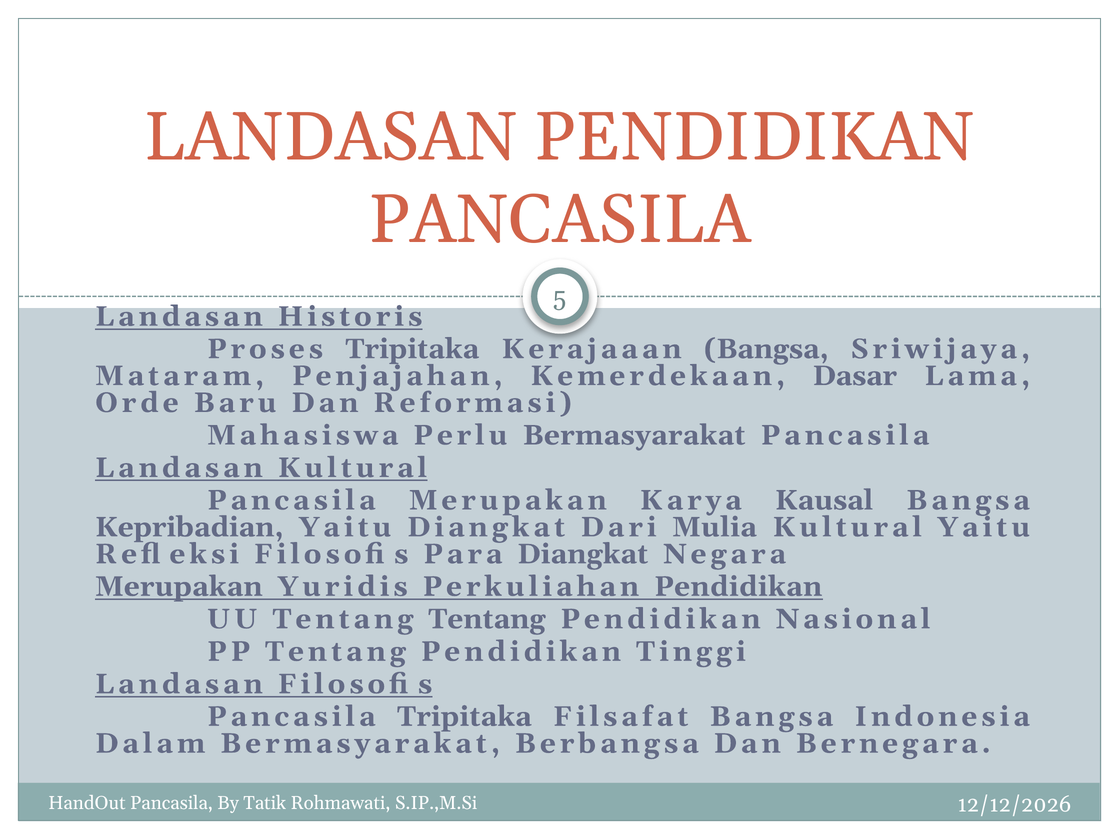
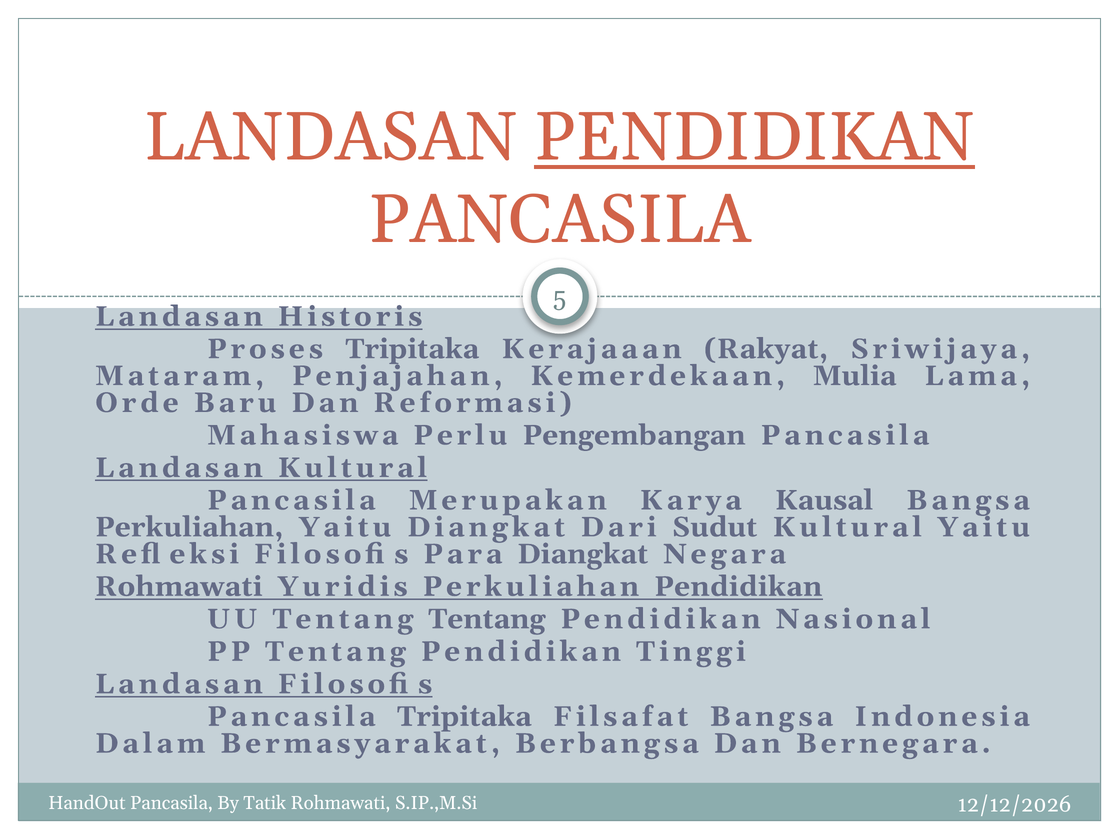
PENDIDIKAN at (755, 137) underline: none -> present
Kerajaaan Bangsa: Bangsa -> Rakyat
Dasar: Dasar -> Mulia
Perlu Bermasyarakat: Bermasyarakat -> Pengembangan
Kepribadian at (189, 527): Kepribadian -> Perkuliahan
Mulia: Mulia -> Sudut
Merupakan at (179, 587): Merupakan -> Rohmawati
